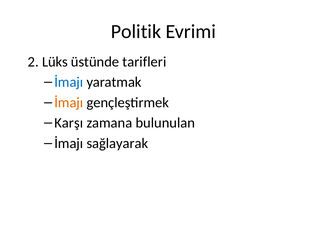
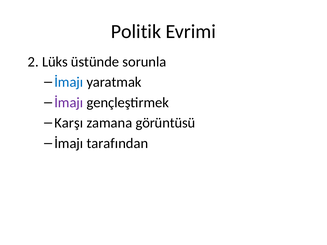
tarifleri: tarifleri -> sorunla
İmajı at (69, 103) colour: orange -> purple
bulunulan: bulunulan -> görüntüsü
sağlayarak: sağlayarak -> tarafından
